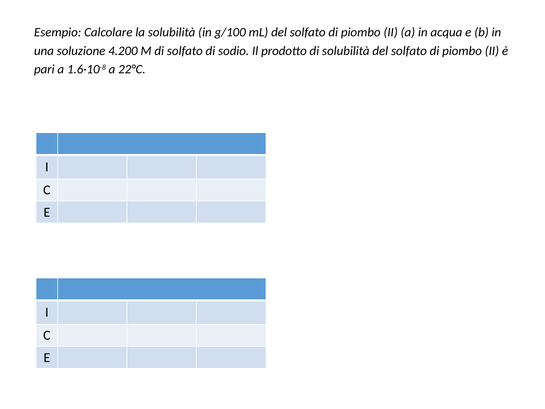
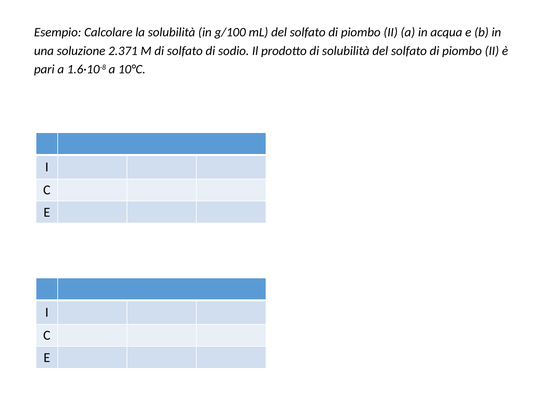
4.200: 4.200 -> 2.371
22°C: 22°C -> 10°C
